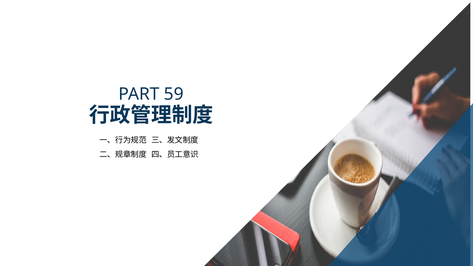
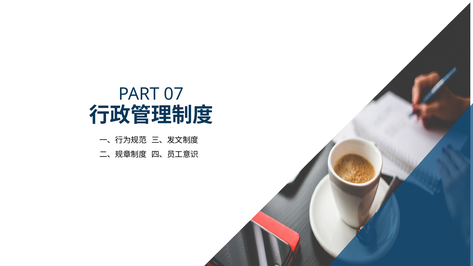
59: 59 -> 07
